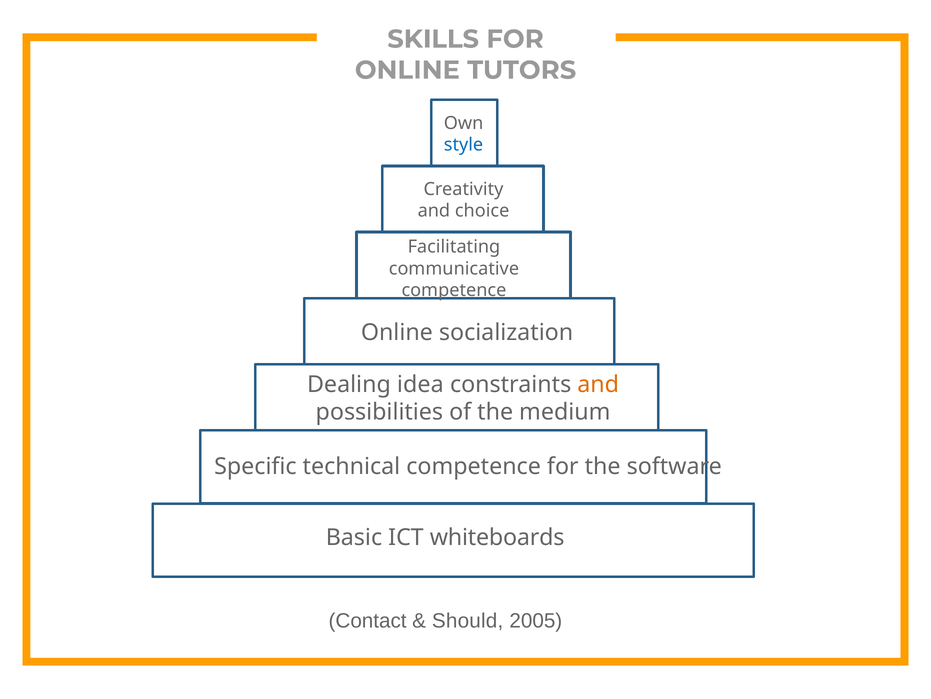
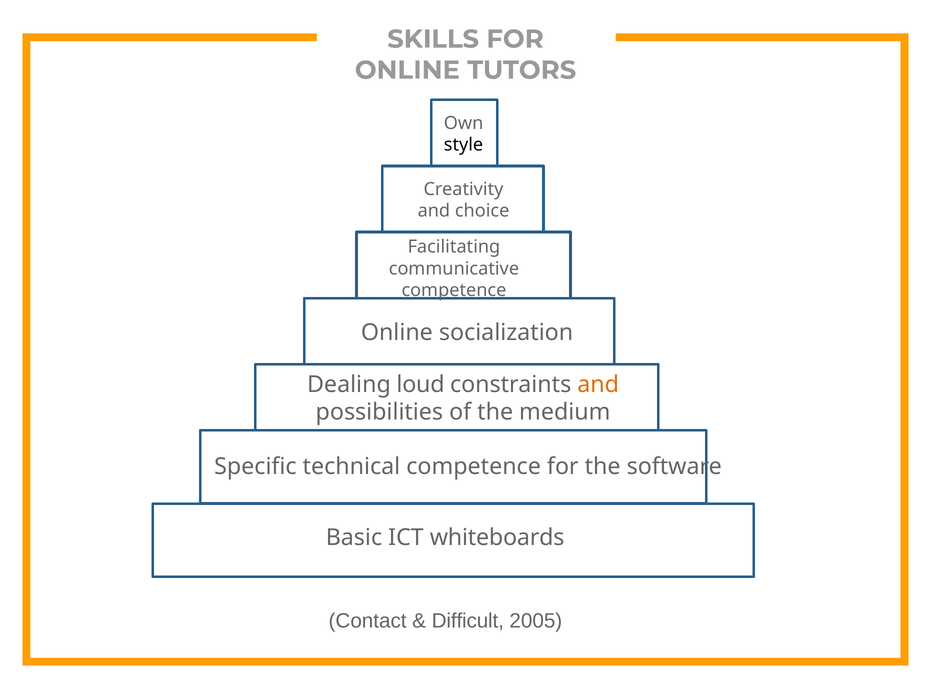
style colour: blue -> black
idea: idea -> loud
Should: Should -> Difficult
